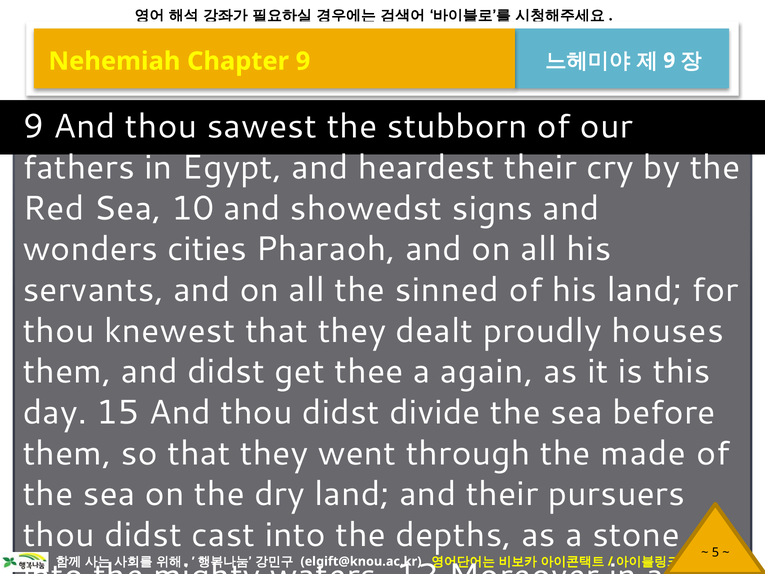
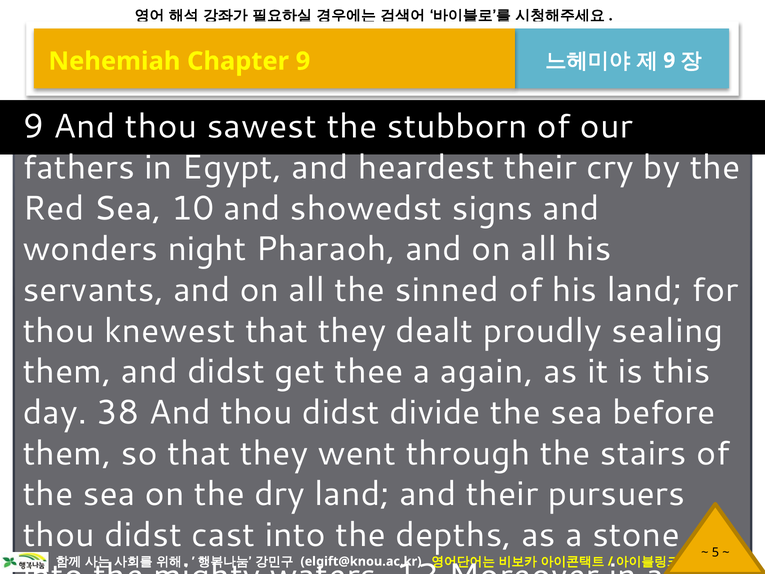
cities: cities -> night
houses: houses -> sealing
15: 15 -> 38
made: made -> stairs
